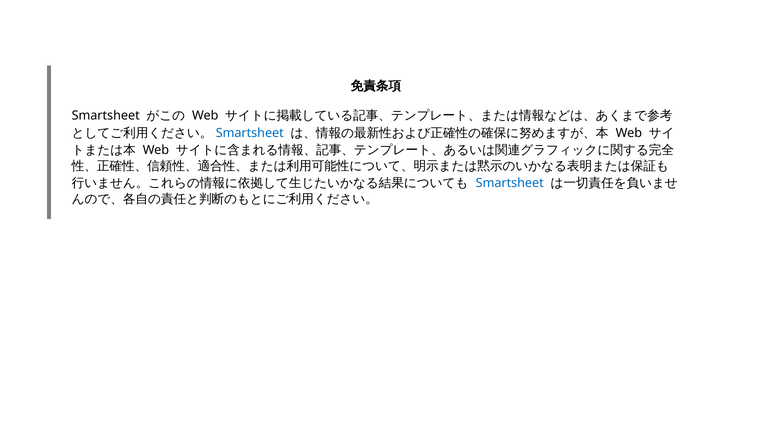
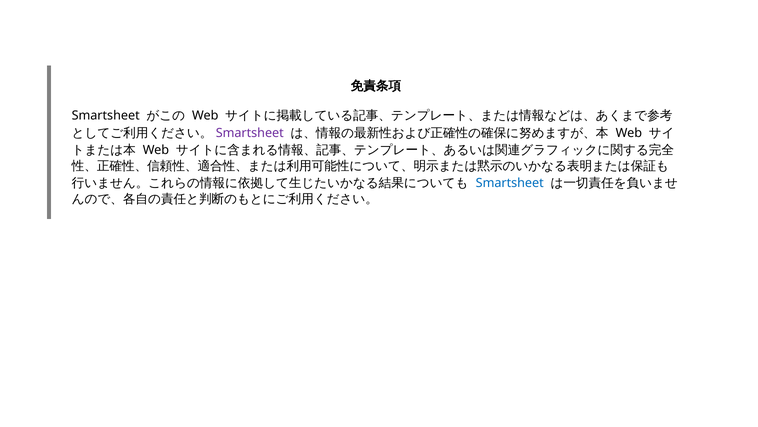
Smartsheet at (250, 133) colour: blue -> purple
